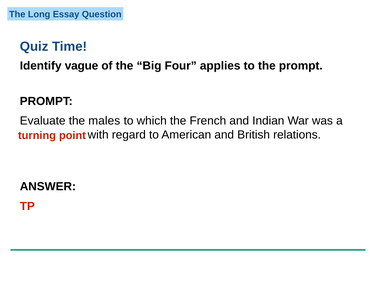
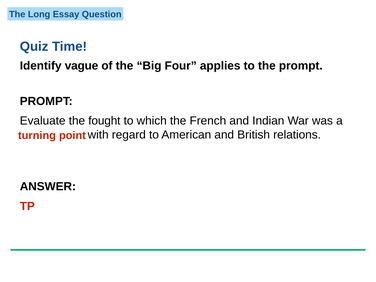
males: males -> fought
